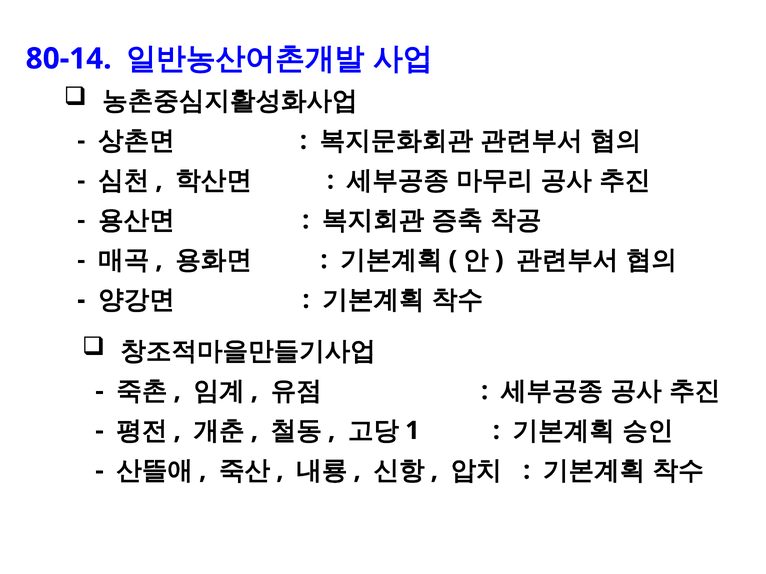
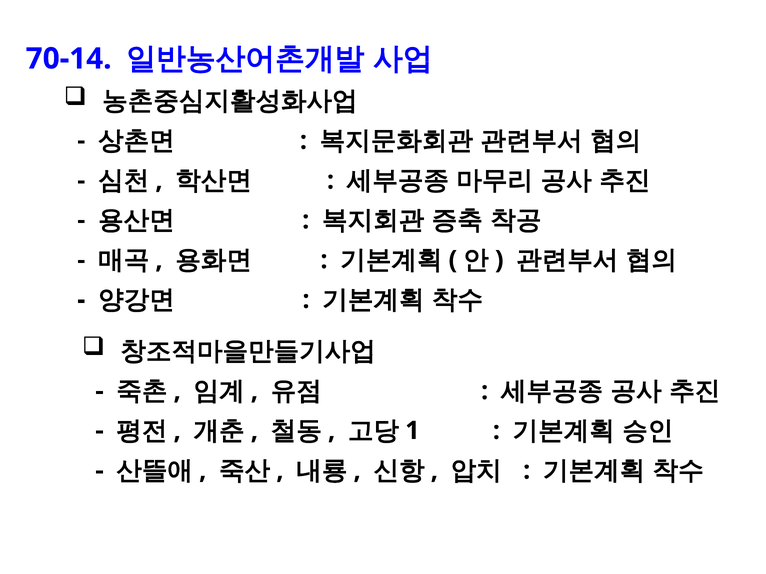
80-14: 80-14 -> 70-14
